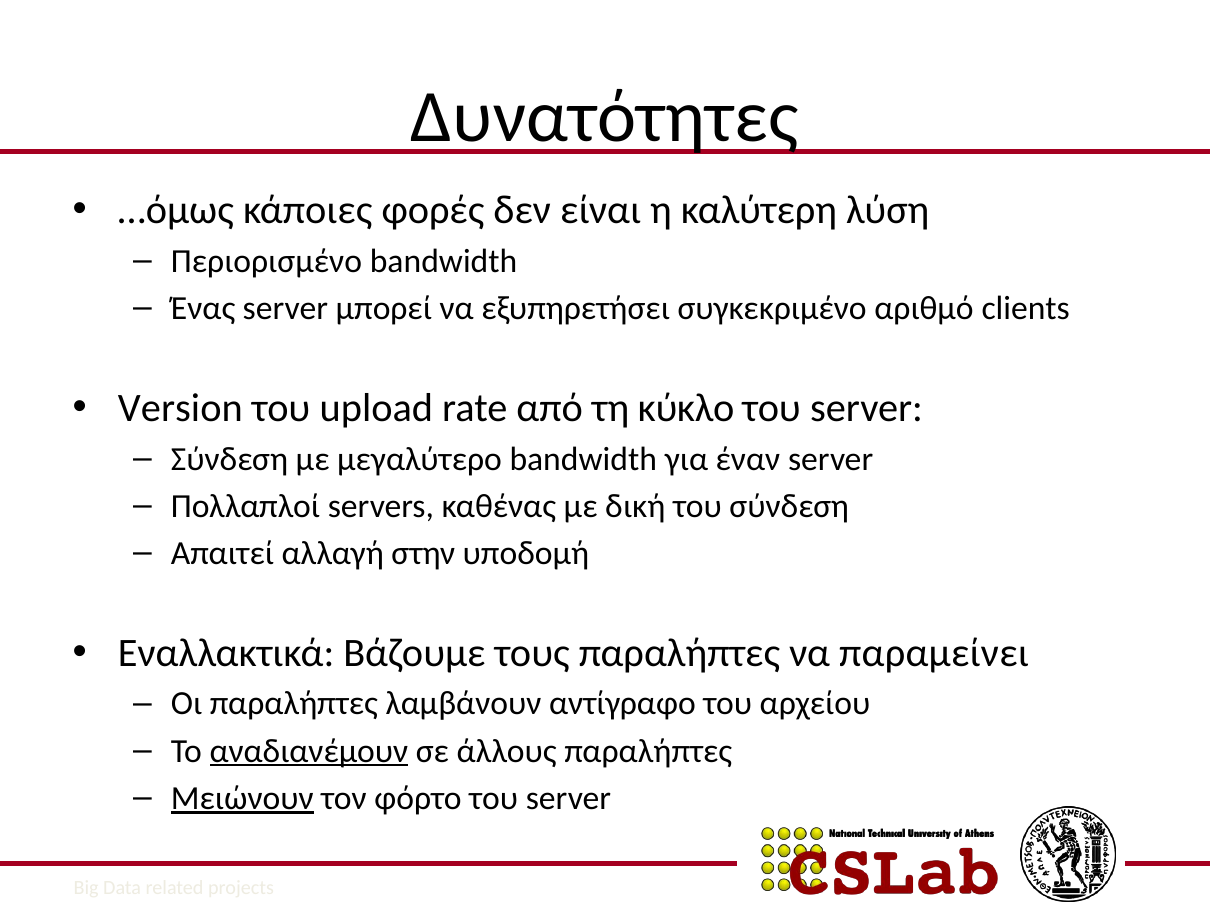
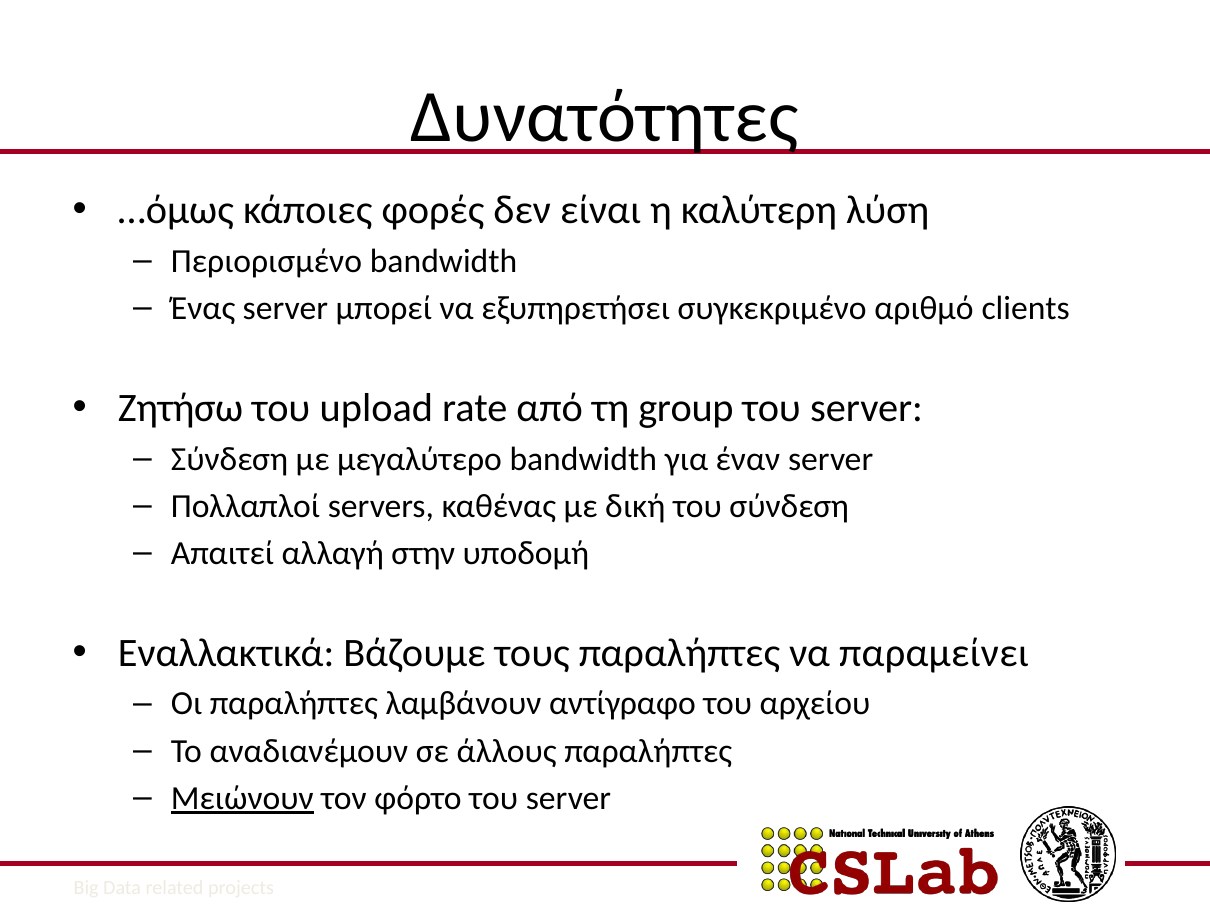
Version: Version -> Ζητήσω
κύκλο: κύκλο -> group
αναδιανέμουν underline: present -> none
